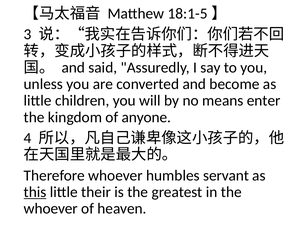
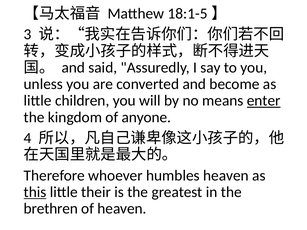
enter underline: none -> present
humbles servant: servant -> heaven
whoever at (51, 209): whoever -> brethren
